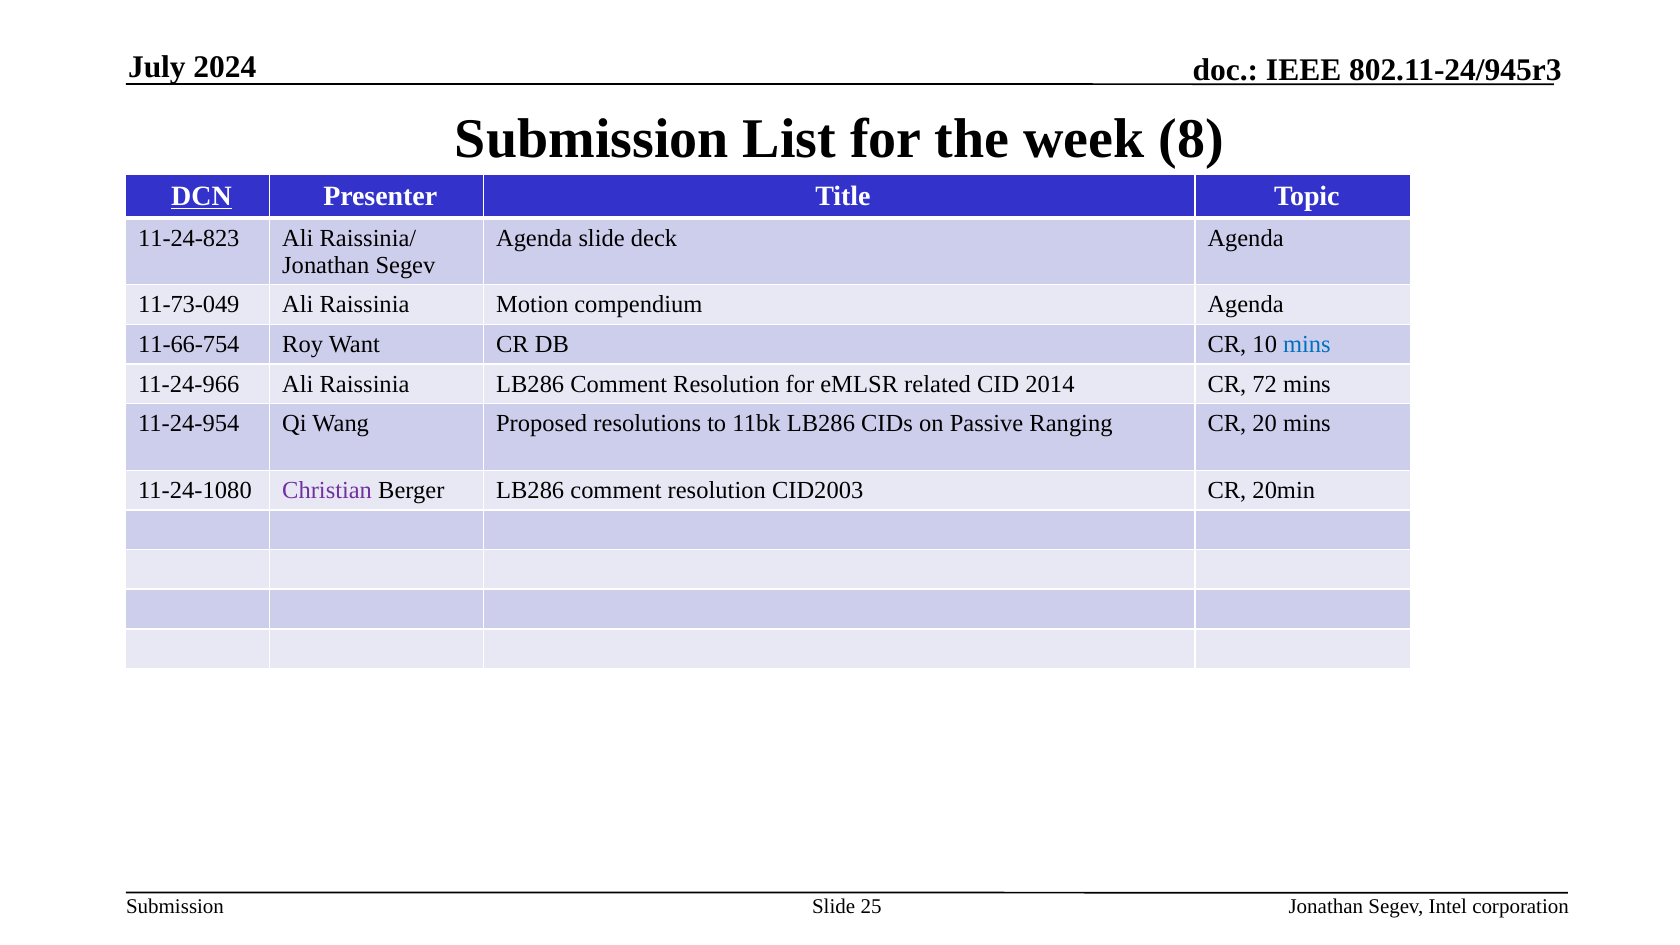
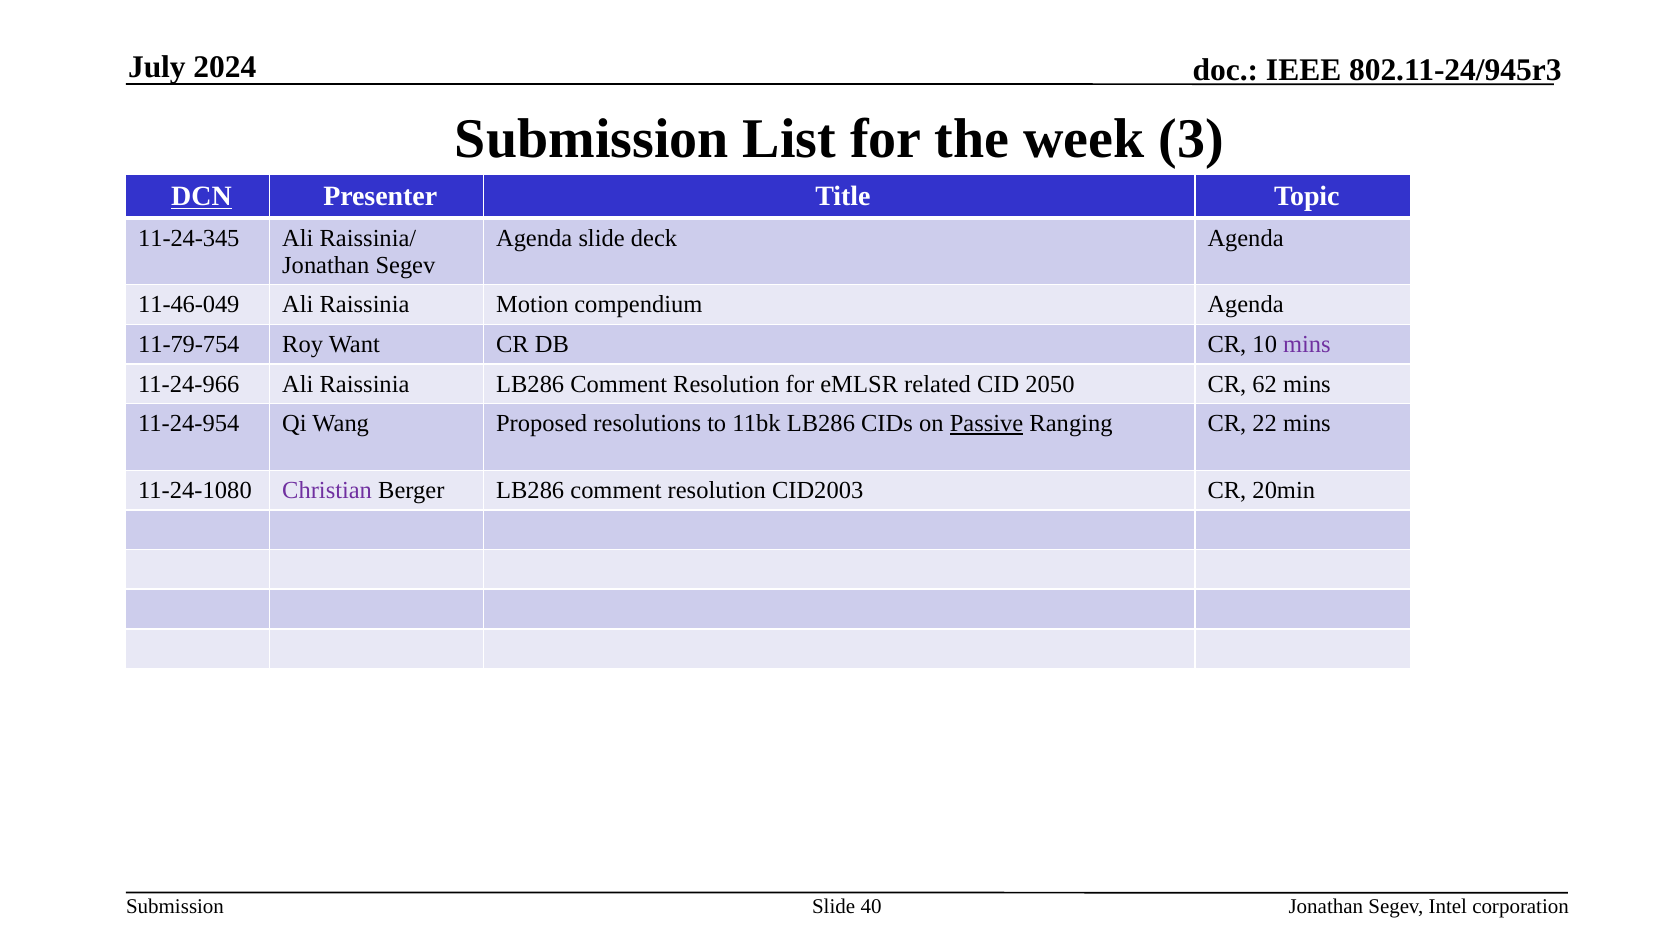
8: 8 -> 3
11-24-823: 11-24-823 -> 11-24-345
11-73-049: 11-73-049 -> 11-46-049
11-66-754: 11-66-754 -> 11-79-754
mins at (1307, 344) colour: blue -> purple
2014: 2014 -> 2050
72: 72 -> 62
Passive underline: none -> present
20: 20 -> 22
25: 25 -> 40
